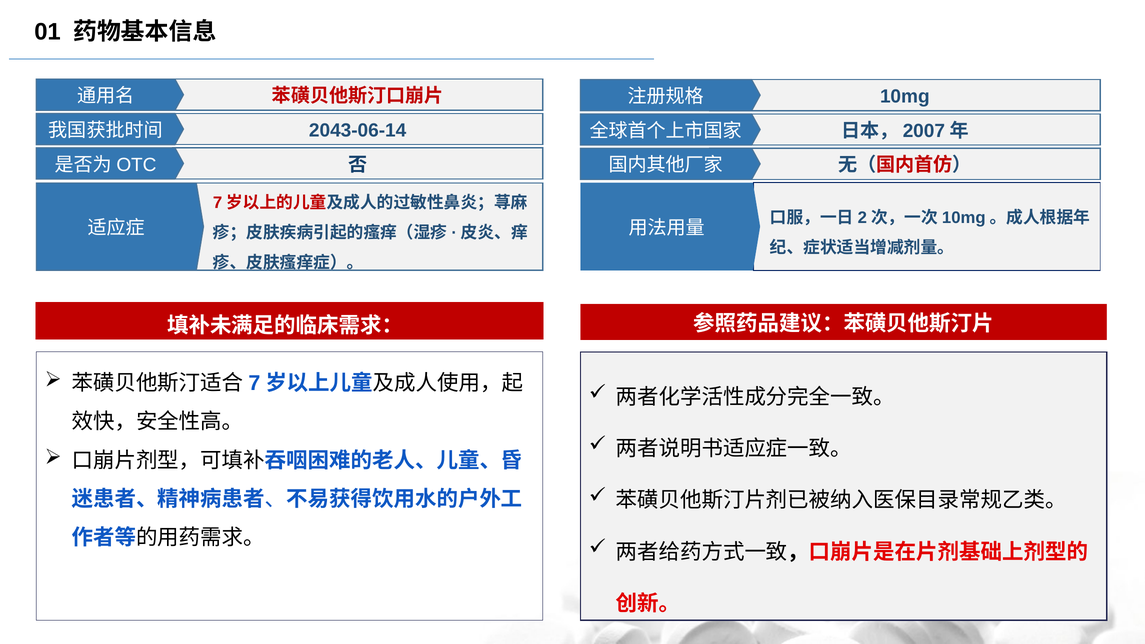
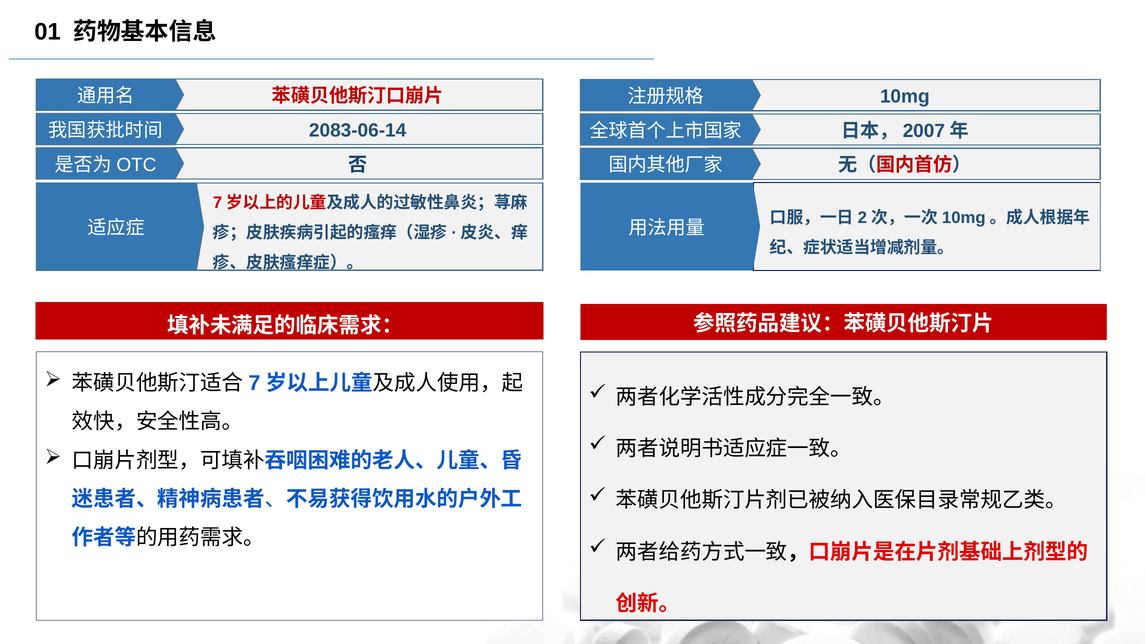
2043-06-14: 2043-06-14 -> 2083-06-14
